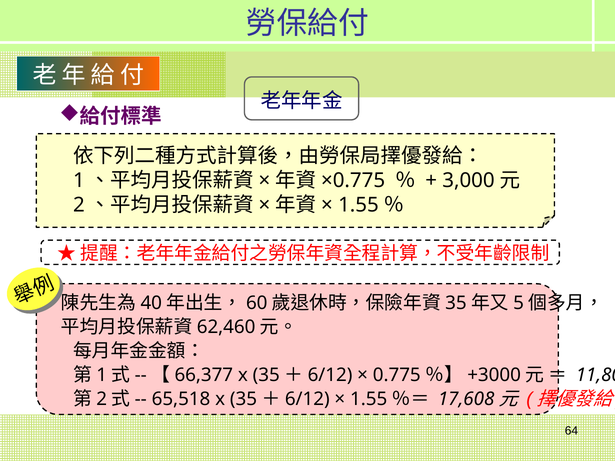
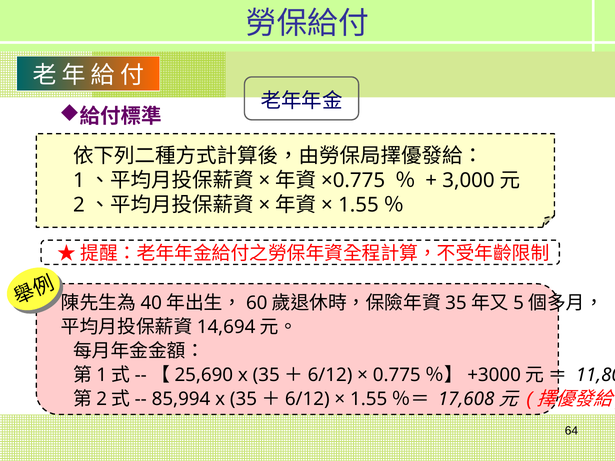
62,460: 62,460 -> 14,694
66,377: 66,377 -> 25,690
65,518: 65,518 -> 85,994
